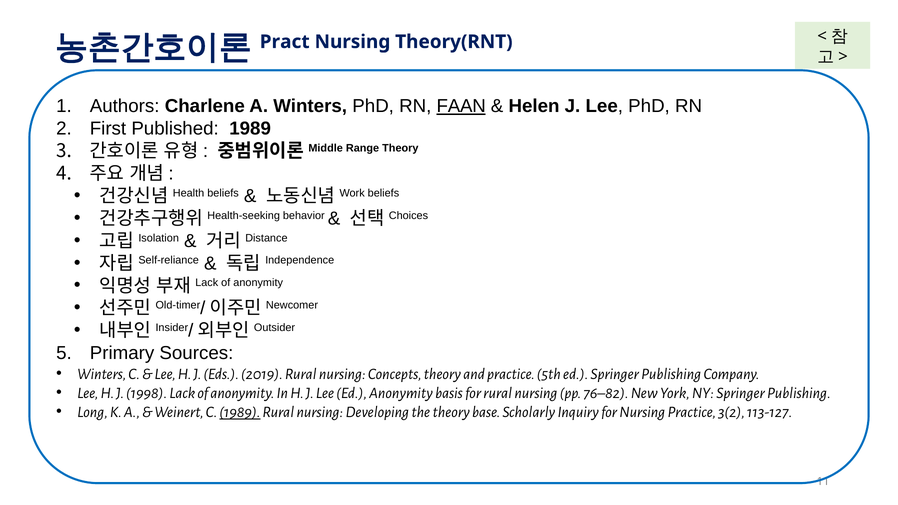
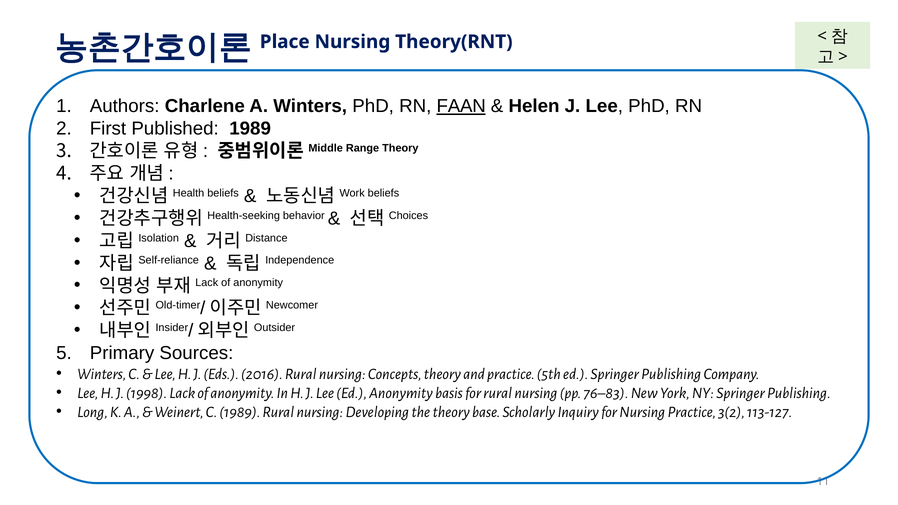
Pract: Pract -> Place
2019: 2019 -> 2016
76–82: 76–82 -> 76–83
1989 at (240, 412) underline: present -> none
